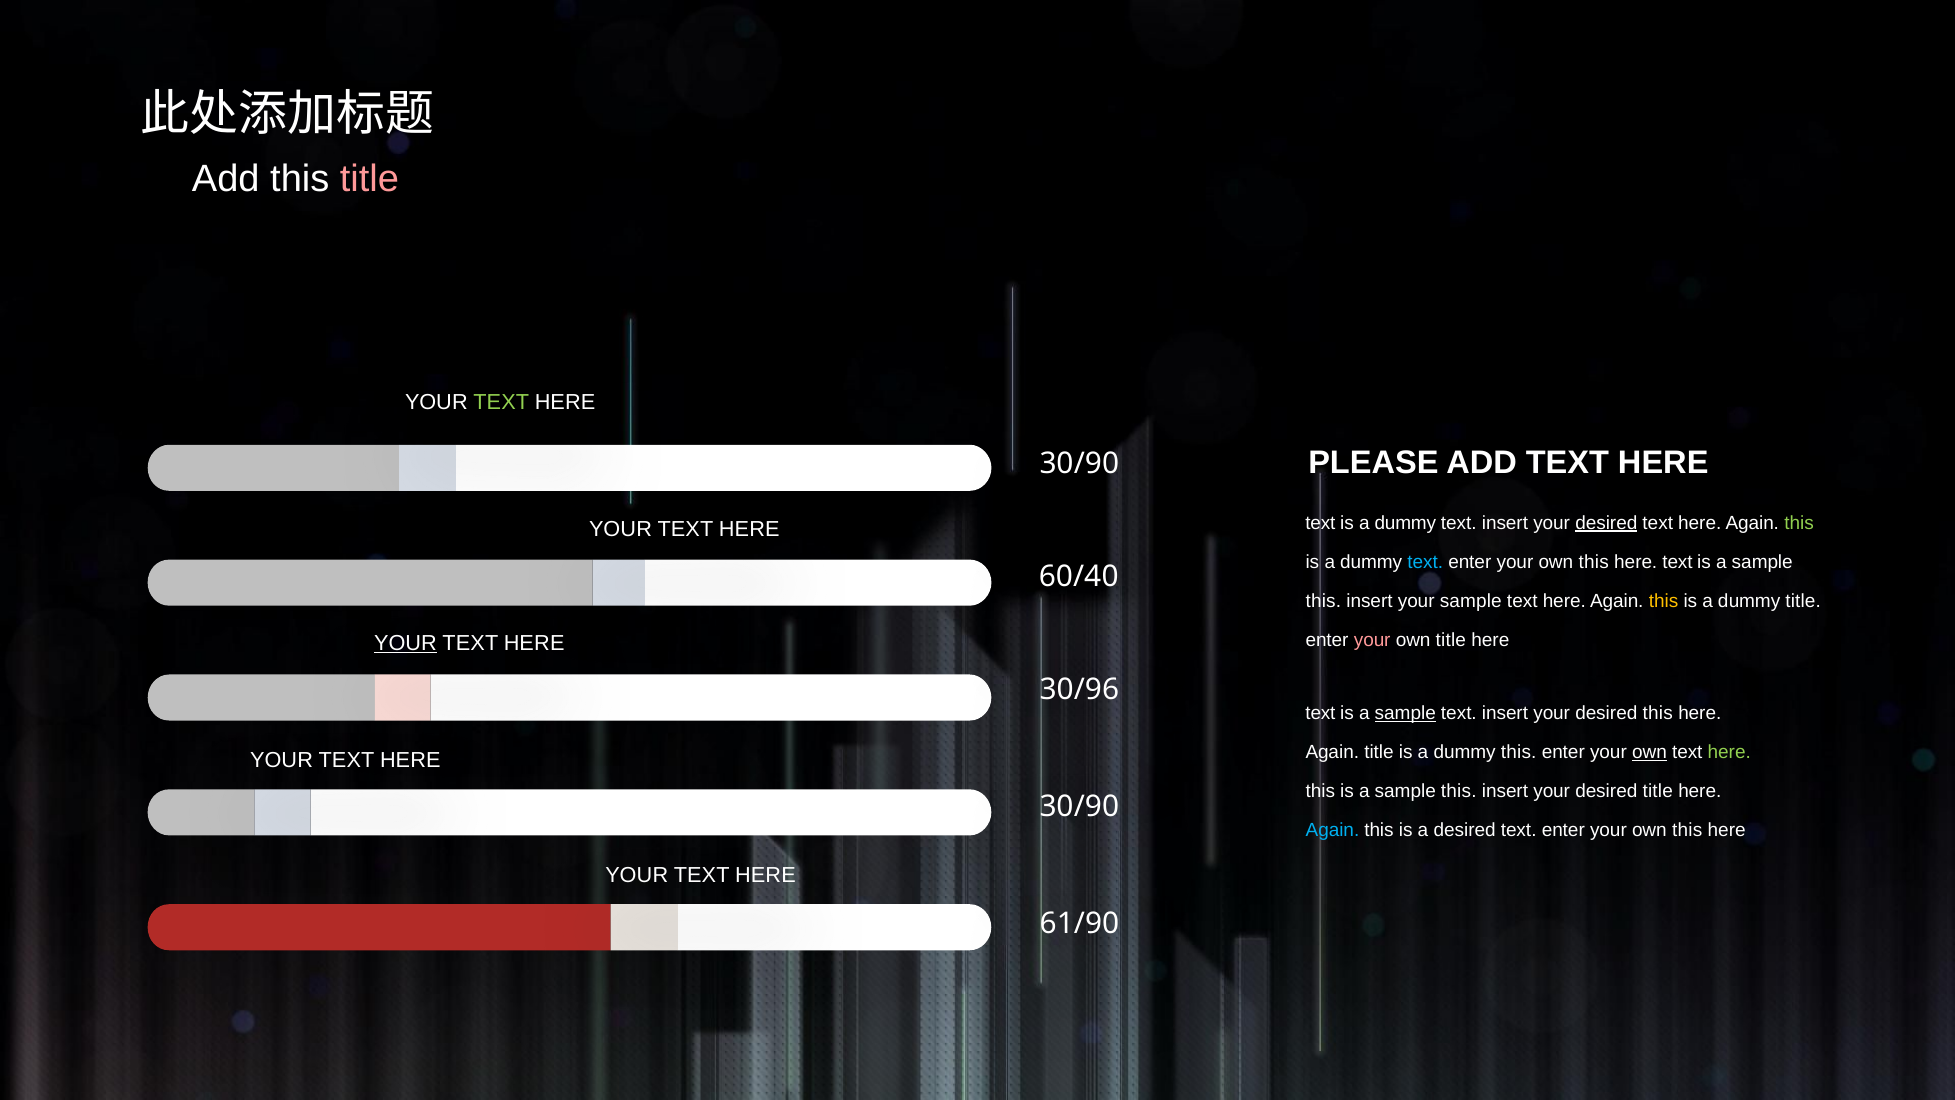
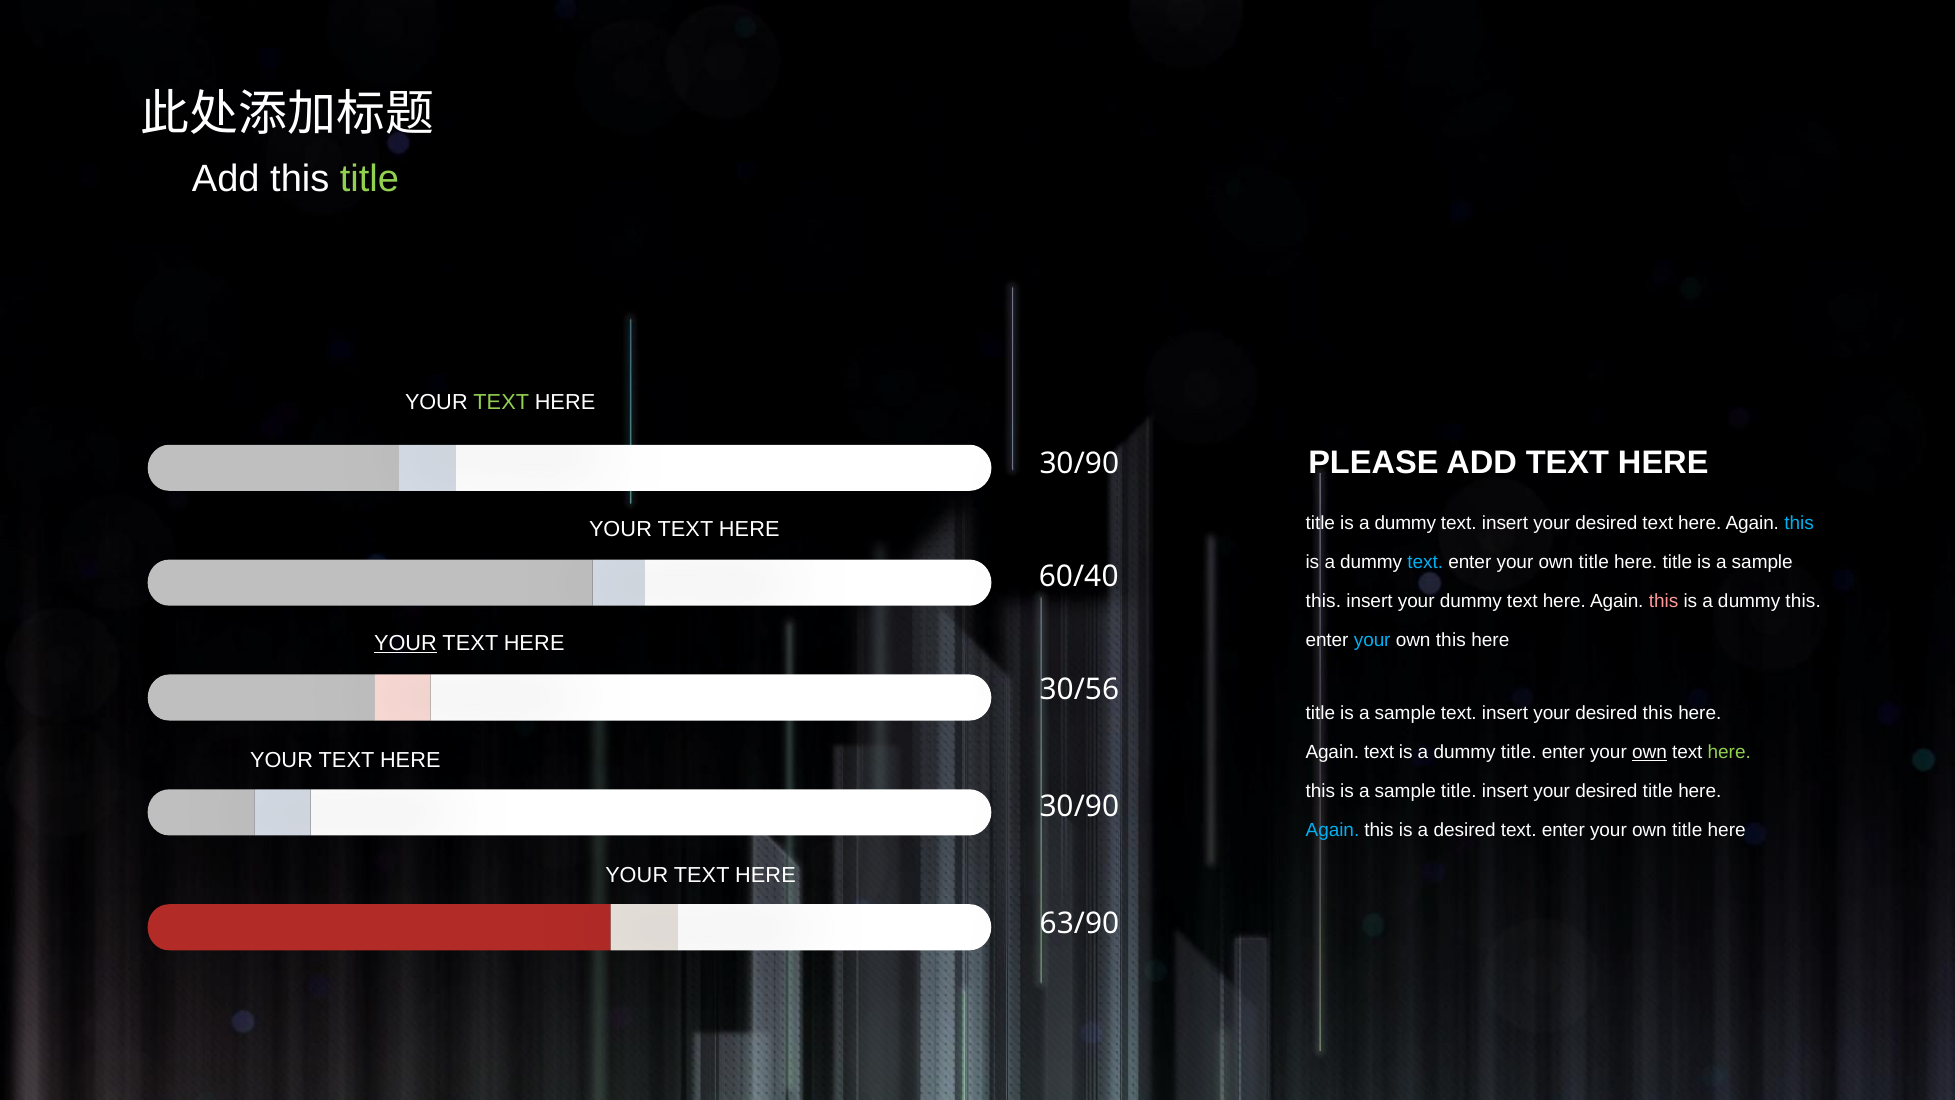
title at (369, 179) colour: pink -> light green
text at (1320, 523): text -> title
desired at (1606, 523) underline: present -> none
this at (1799, 523) colour: light green -> light blue
this at (1594, 562): this -> title
text at (1677, 562): text -> title
your sample: sample -> dummy
this at (1664, 601) colour: yellow -> pink
dummy title: title -> this
your at (1372, 640) colour: pink -> light blue
own title: title -> this
30/96: 30/96 -> 30/56
text at (1320, 713): text -> title
sample at (1405, 713) underline: present -> none
Again title: title -> text
dummy this: this -> title
this at (1459, 791): this -> title
this at (1687, 830): this -> title
61/90: 61/90 -> 63/90
